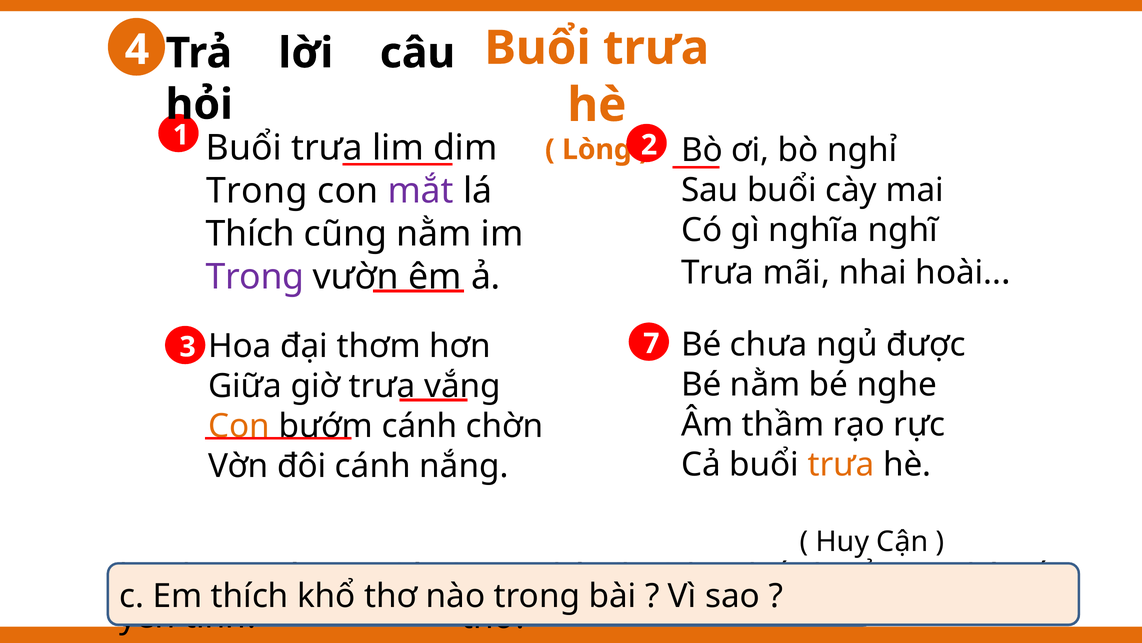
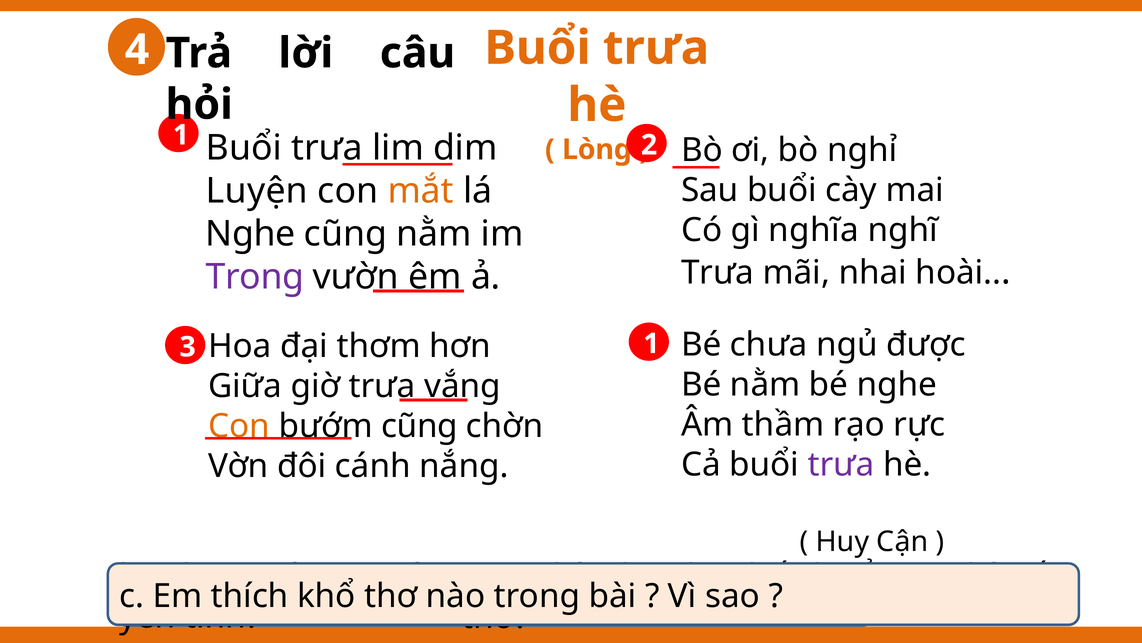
Trong at (257, 191): Trong -> Luyện
mắt colour: purple -> orange
Thích at (250, 234): Thích -> Nghe
3 7: 7 -> 1
bướm cánh: cánh -> cũng
trưa at (841, 465) colour: orange -> purple
